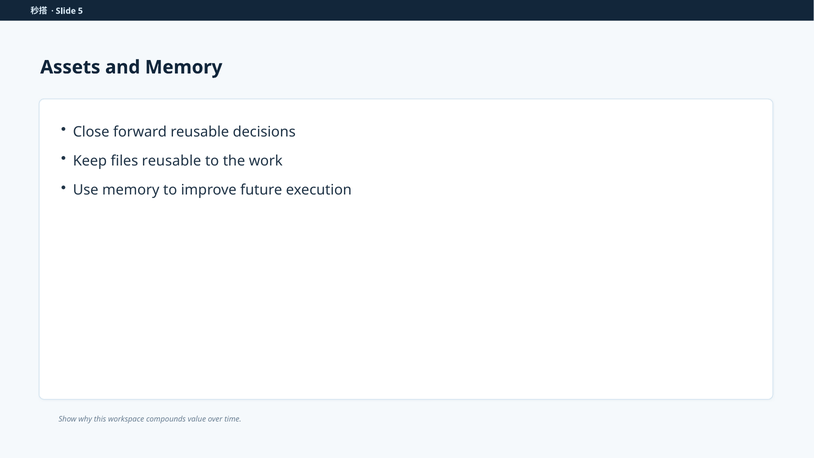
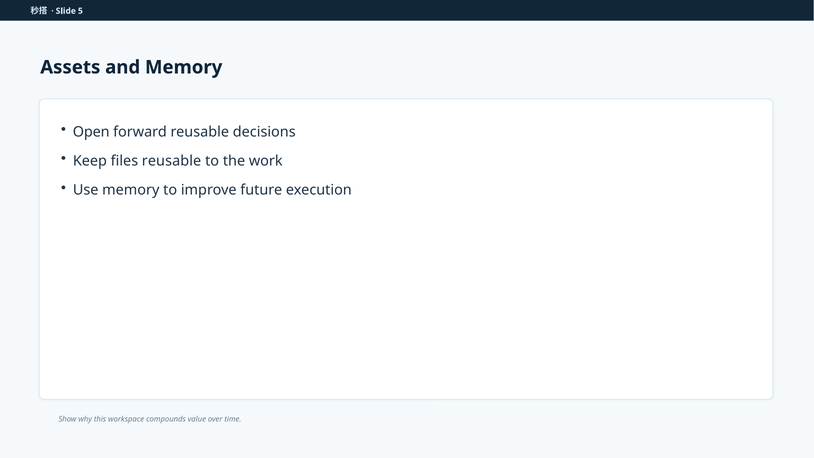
Close: Close -> Open
